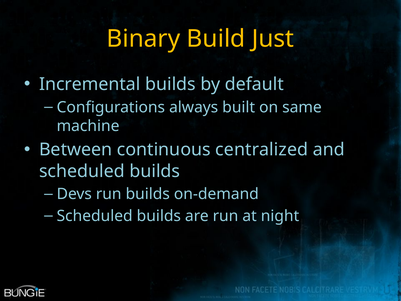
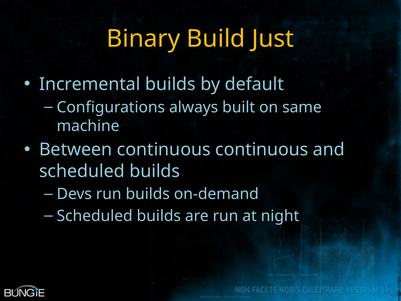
continuous centralized: centralized -> continuous
